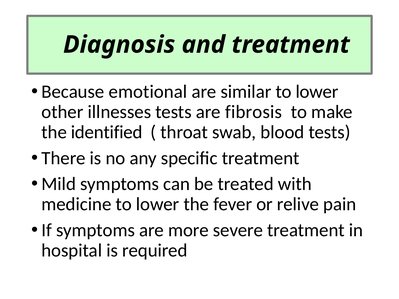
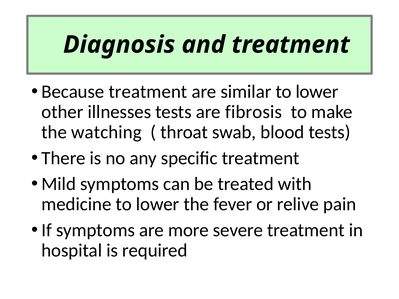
Because emotional: emotional -> treatment
identified: identified -> watching
